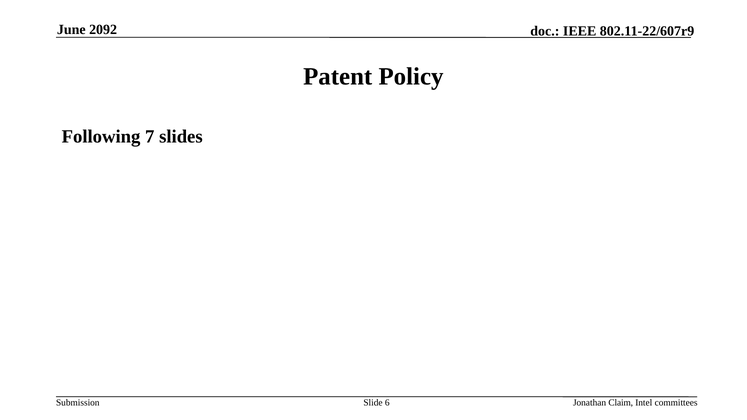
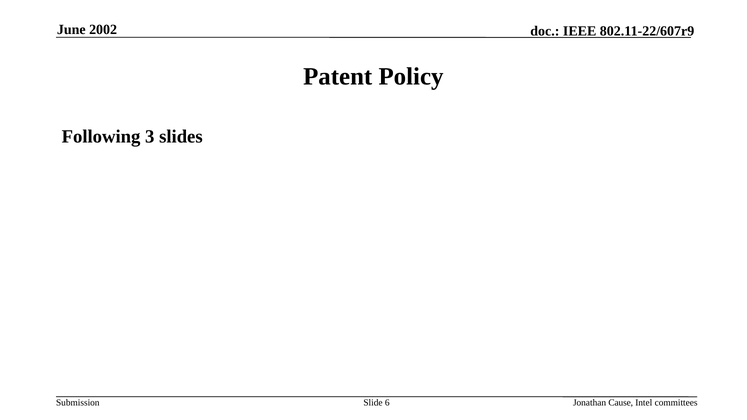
2092: 2092 -> 2002
7: 7 -> 3
Claim: Claim -> Cause
